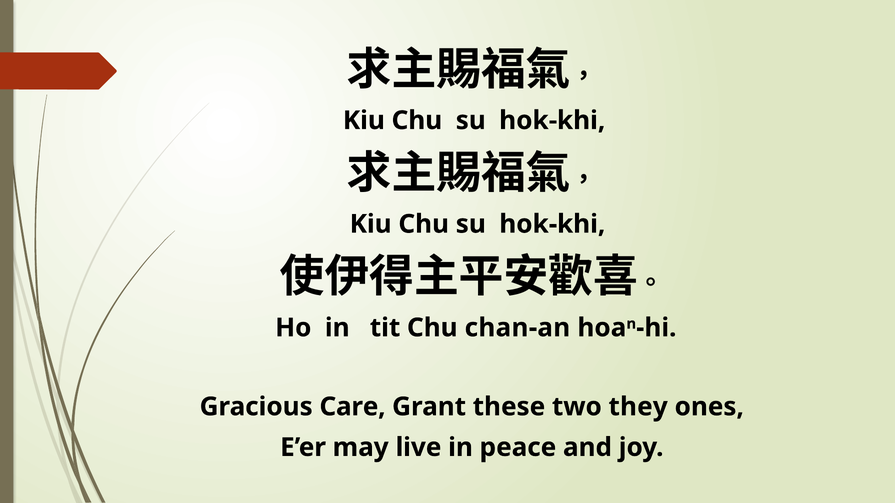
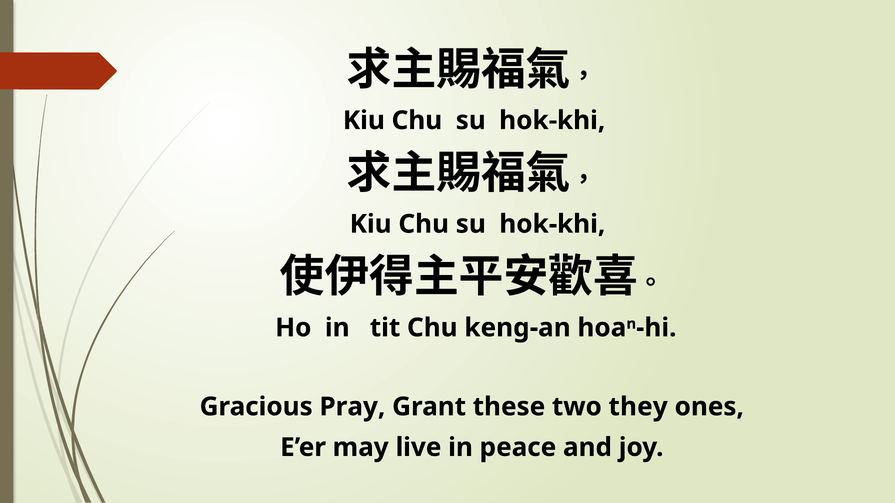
chan-an: chan-an -> keng-an
Care: Care -> Pray
